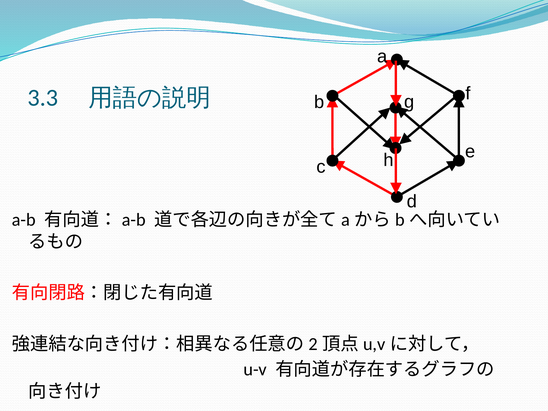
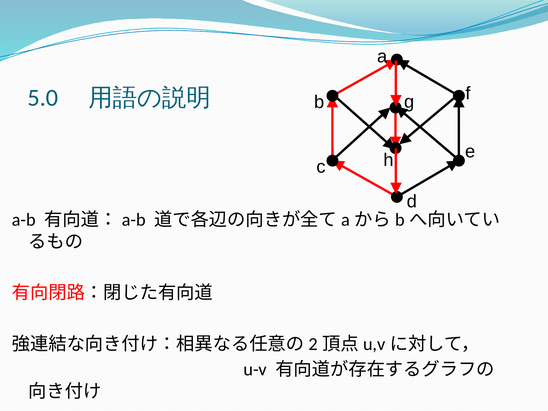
3.3: 3.3 -> 5.0
